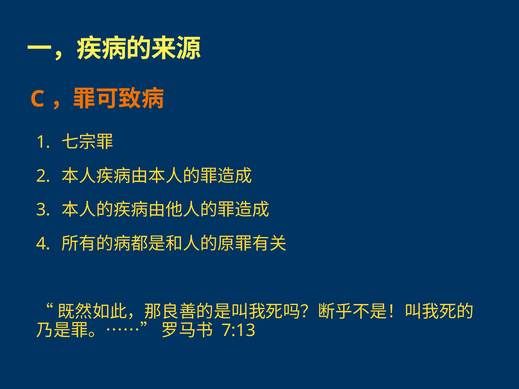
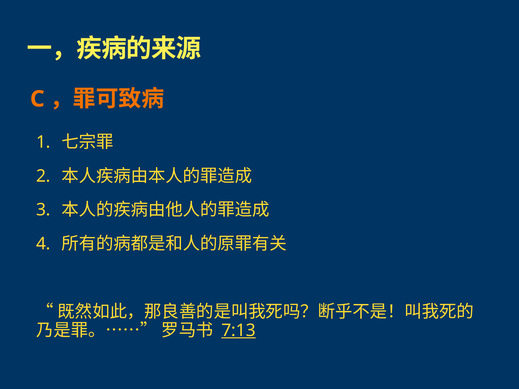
7:13 underline: none -> present
